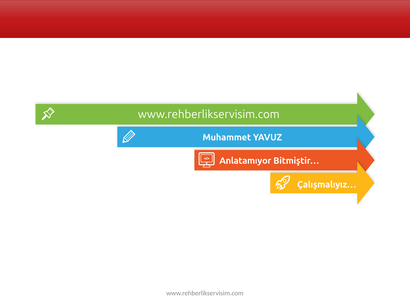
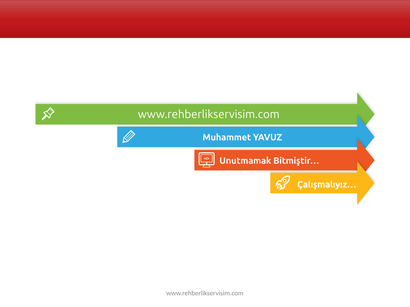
Anlatamıyor: Anlatamıyor -> Unutmamak
